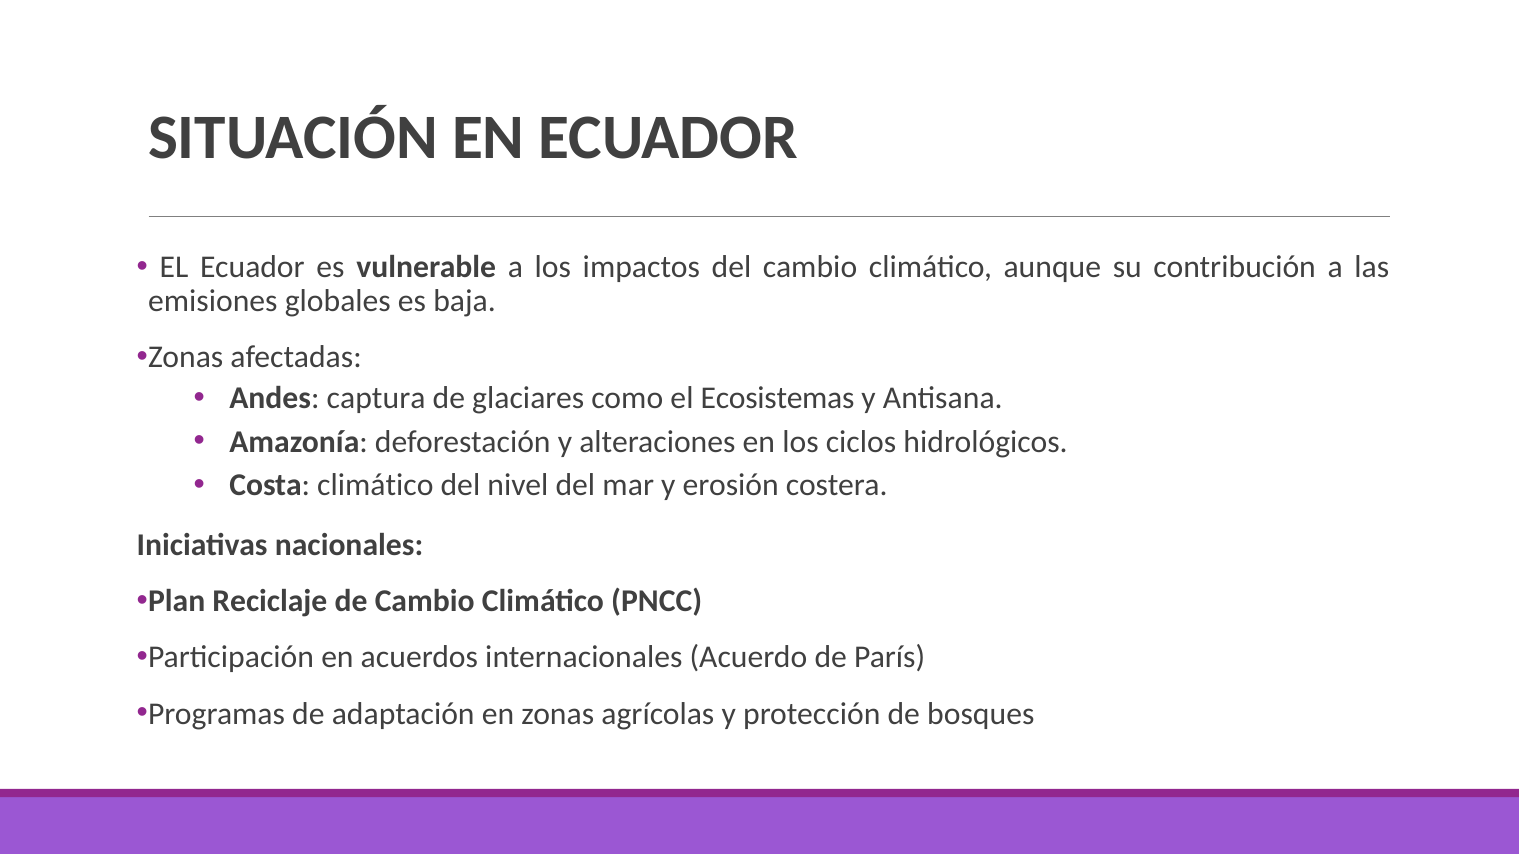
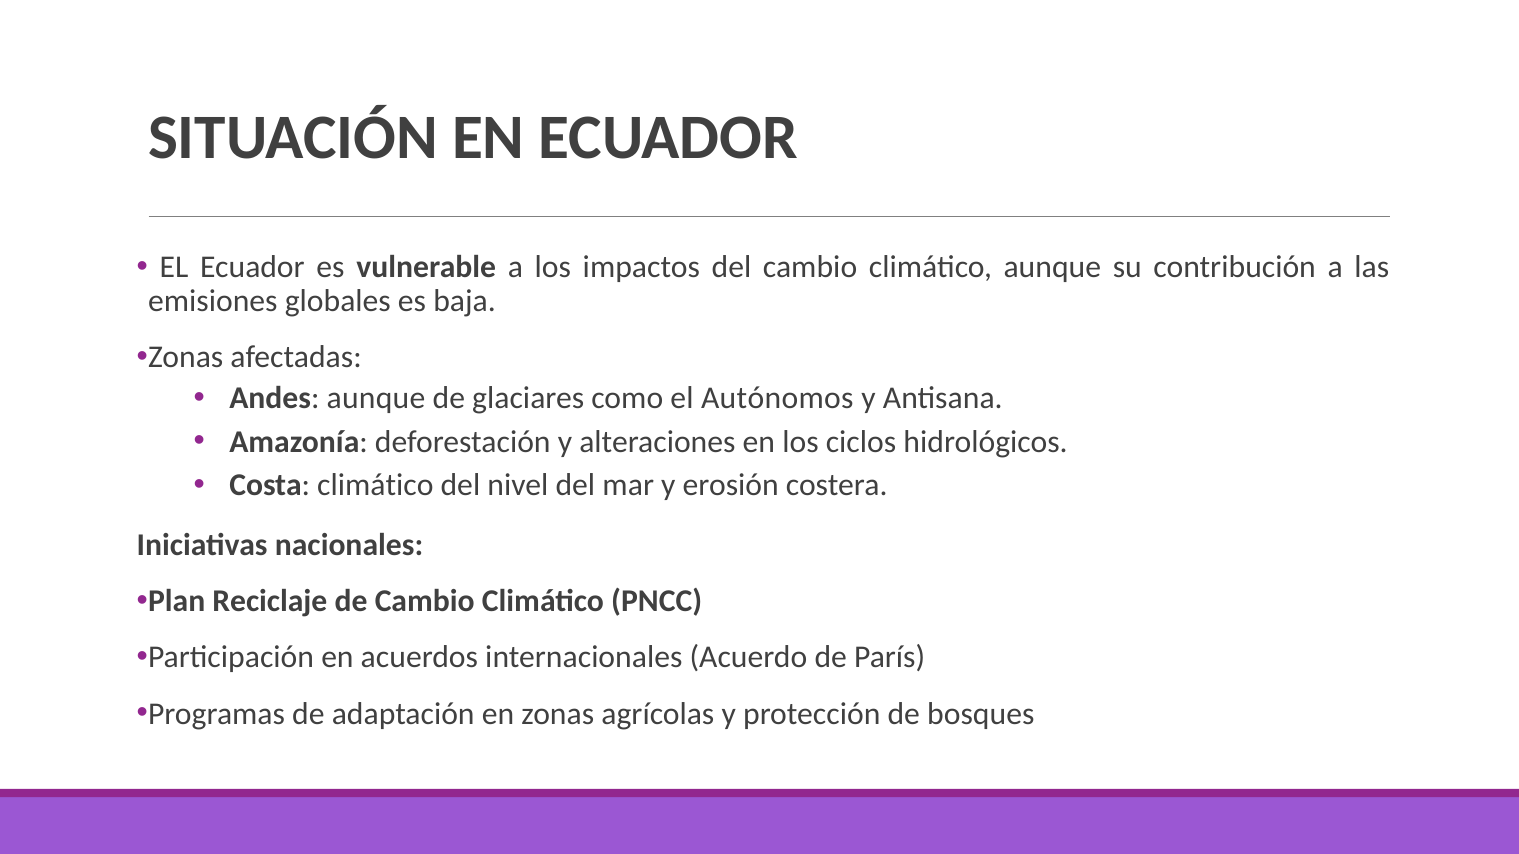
Andes captura: captura -> aunque
Ecosistemas: Ecosistemas -> Autónomos
